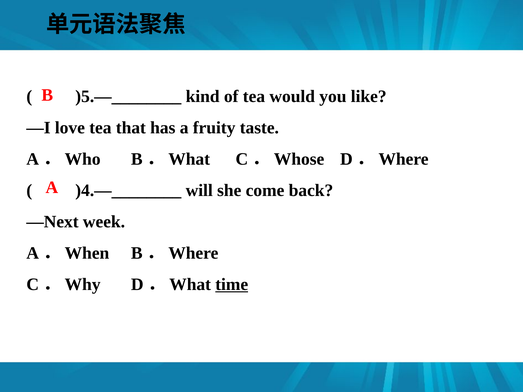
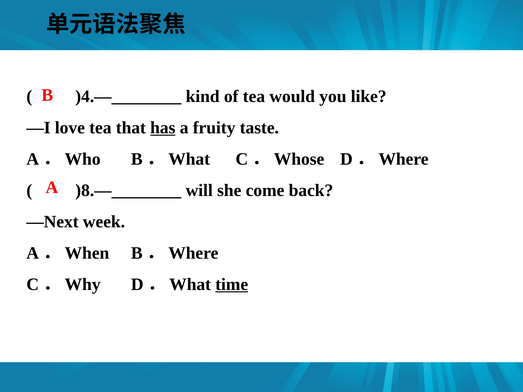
)5.—________: )5.—________ -> )4.—________
has underline: none -> present
)4.—________: )4.—________ -> )8.—________
